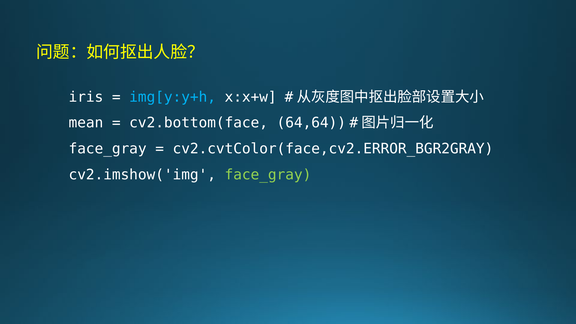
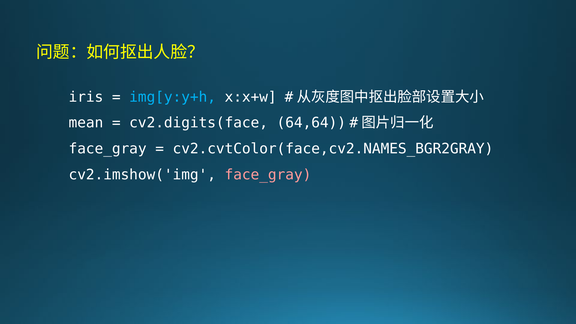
cv2.bottom(face: cv2.bottom(face -> cv2.digits(face
cv2.cvtColor(face,cv2.ERROR_BGR2GRAY: cv2.cvtColor(face,cv2.ERROR_BGR2GRAY -> cv2.cvtColor(face,cv2.NAMES_BGR2GRAY
face_gray at (268, 175) colour: light green -> pink
